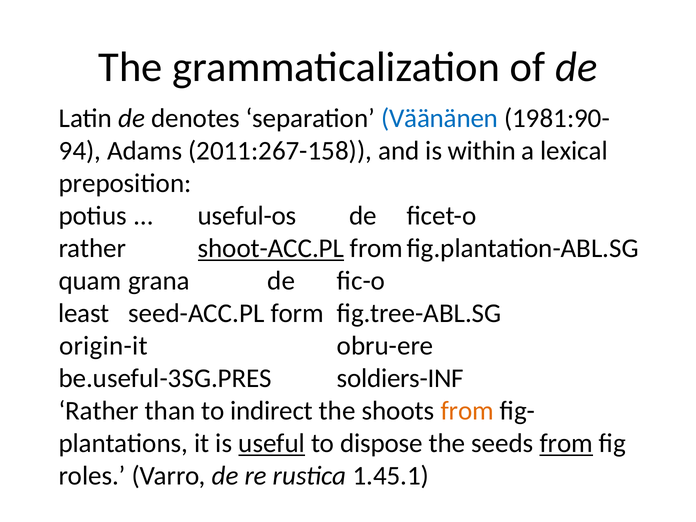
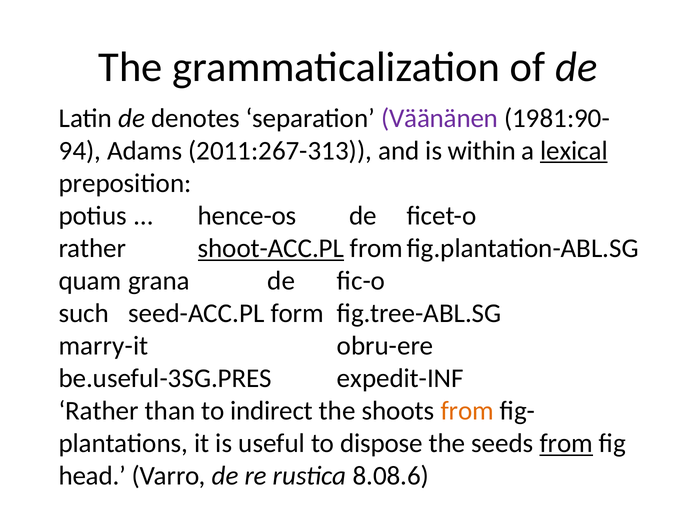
Väänänen colour: blue -> purple
2011:267-158: 2011:267-158 -> 2011:267-313
lexical underline: none -> present
useful-os: useful-os -> hence-os
least: least -> such
origin-it: origin-it -> marry-it
soldiers-INF: soldiers-INF -> expedit-INF
useful underline: present -> none
roles: roles -> head
1.45.1: 1.45.1 -> 8.08.6
